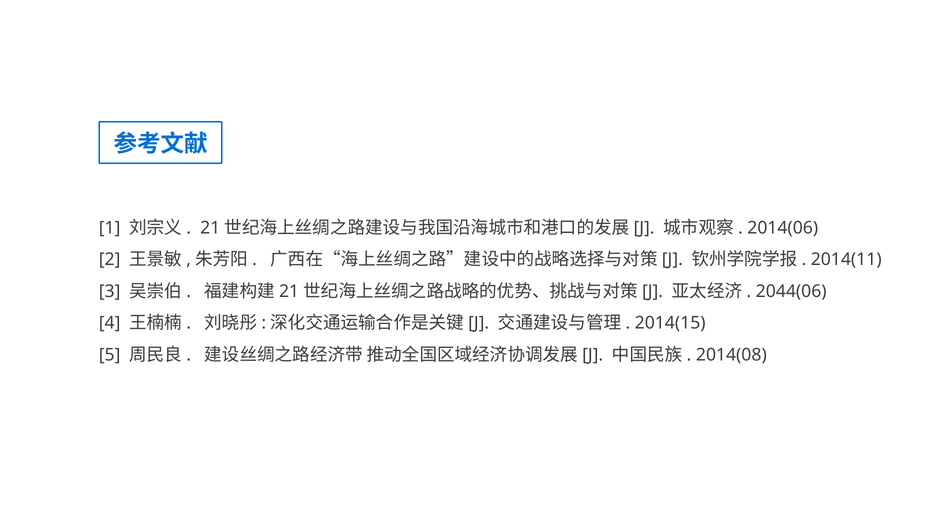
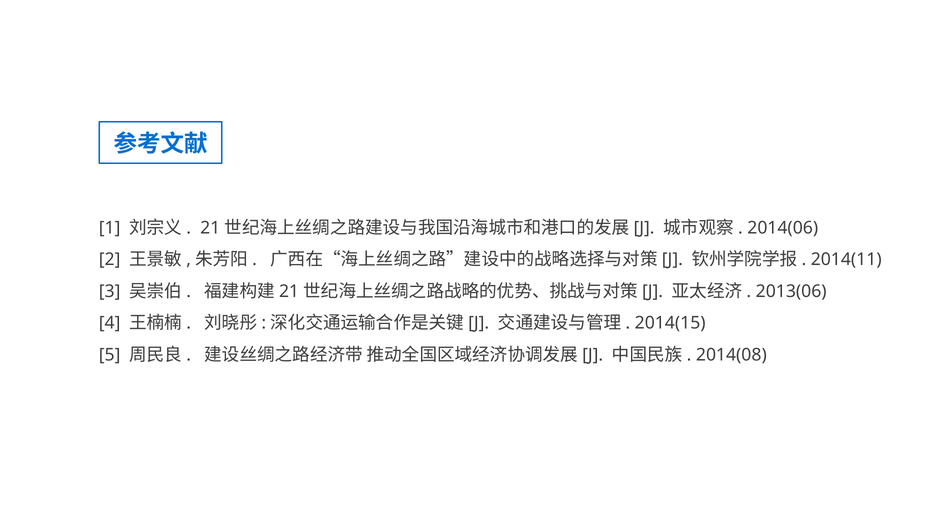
2044(06: 2044(06 -> 2013(06
